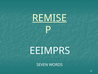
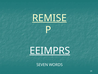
EEIMPRS underline: none -> present
